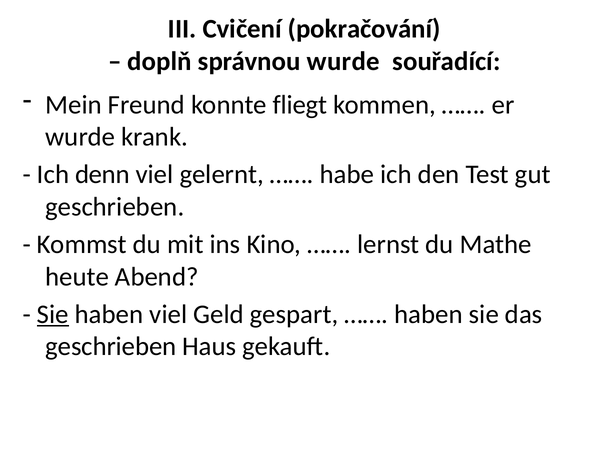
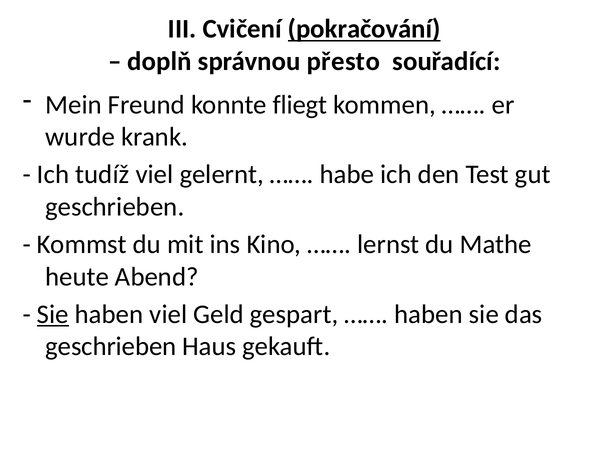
pokračování underline: none -> present
správnou wurde: wurde -> přesto
denn: denn -> tudíž
